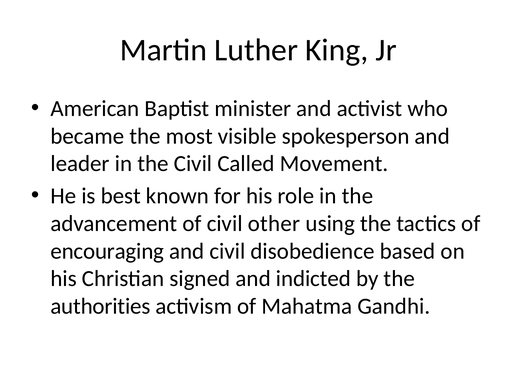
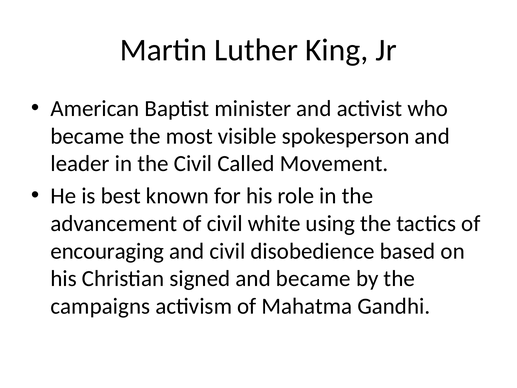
other: other -> white
and indicted: indicted -> became
authorities: authorities -> campaigns
